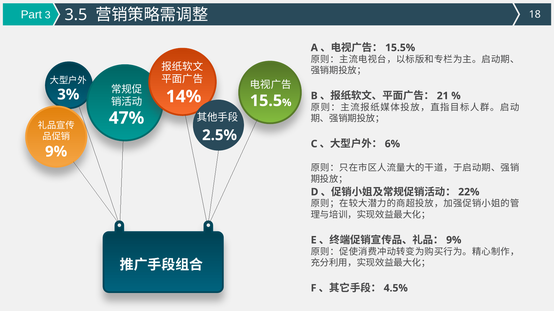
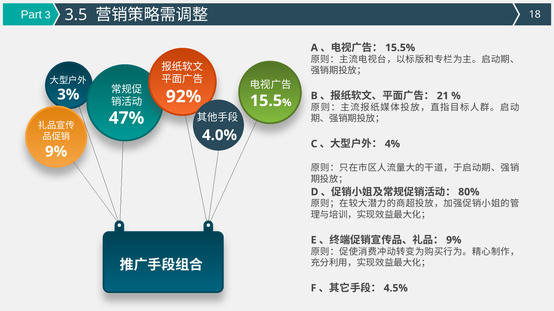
14%: 14% -> 92%
2.5%: 2.5% -> 4.0%
6%: 6% -> 4%
22%: 22% -> 80%
